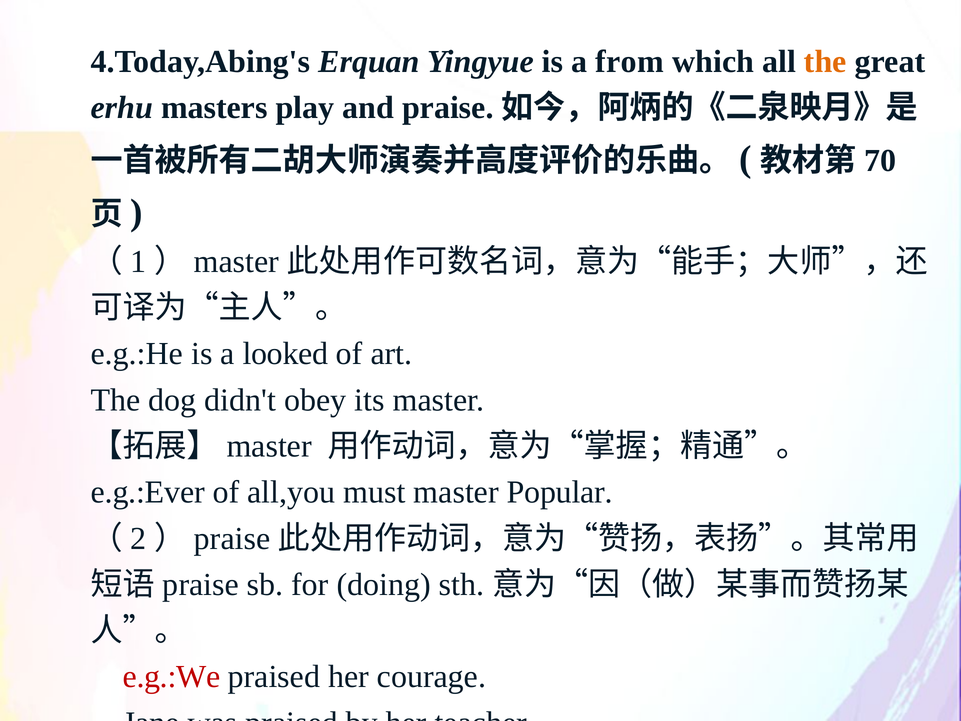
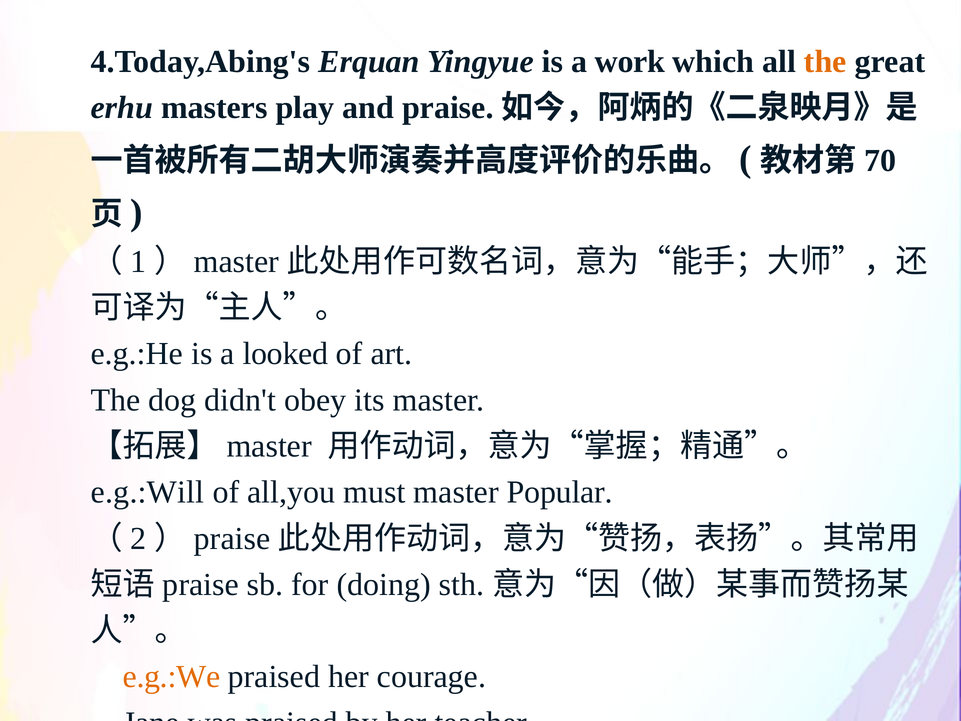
a from: from -> work
e.g.:Ever: e.g.:Ever -> e.g.:Will
e.g.:We colour: red -> orange
